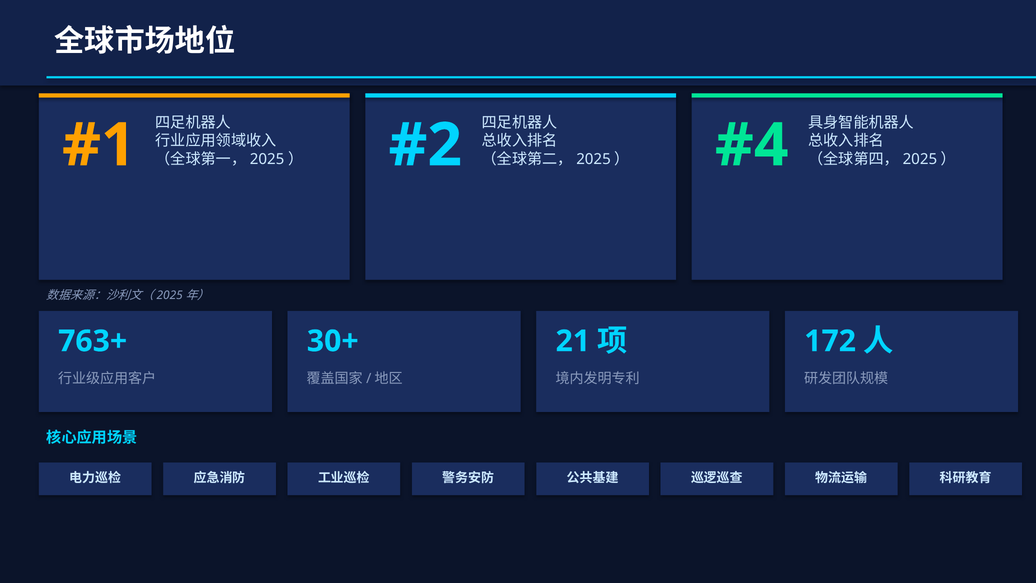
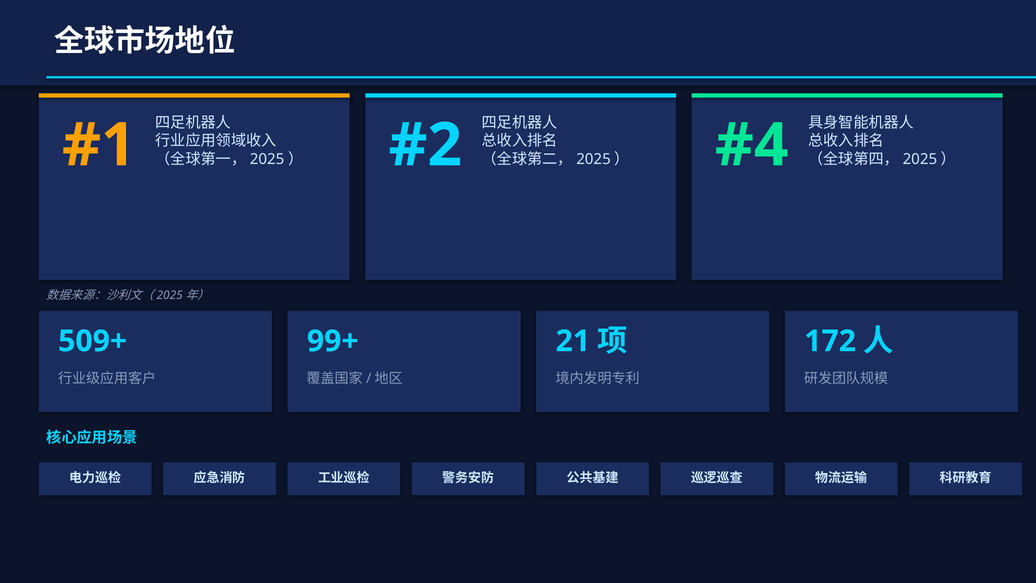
763+: 763+ -> 509+
30+: 30+ -> 99+
